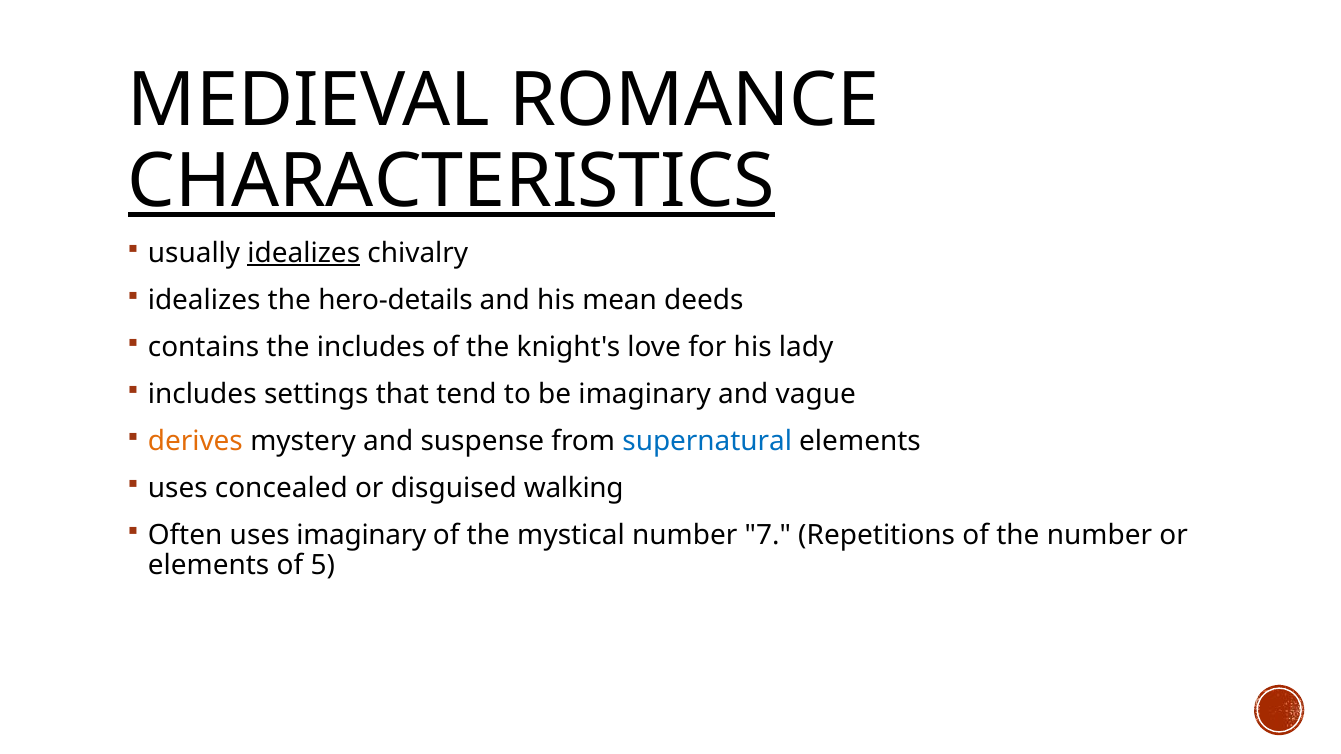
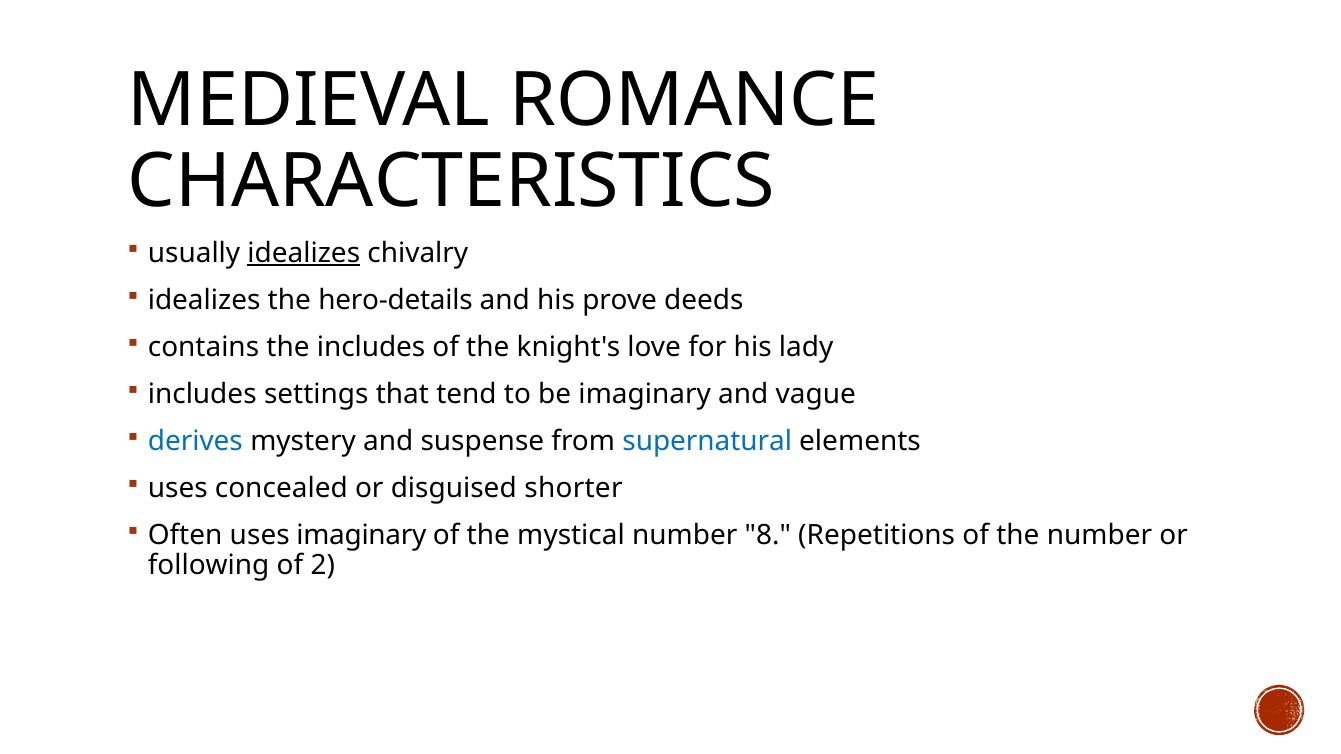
CHARACTERISTICS underline: present -> none
mean: mean -> prove
derives colour: orange -> blue
walking: walking -> shorter
7: 7 -> 8
elements at (209, 565): elements -> following
5: 5 -> 2
